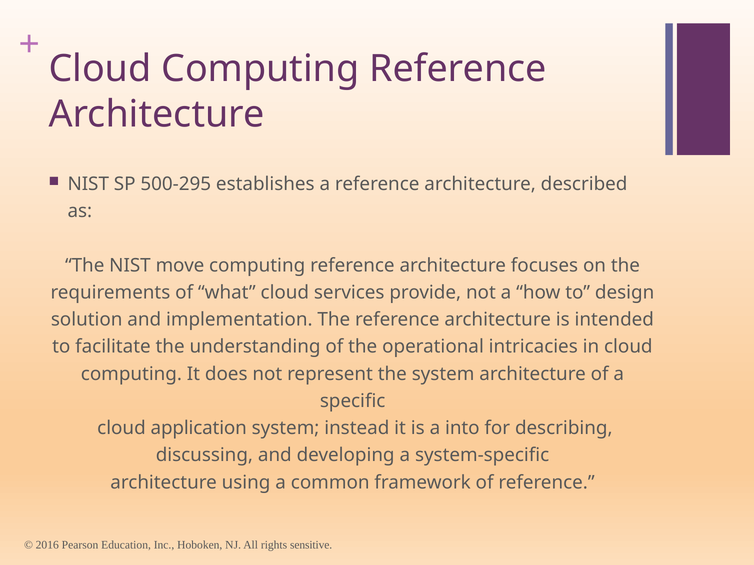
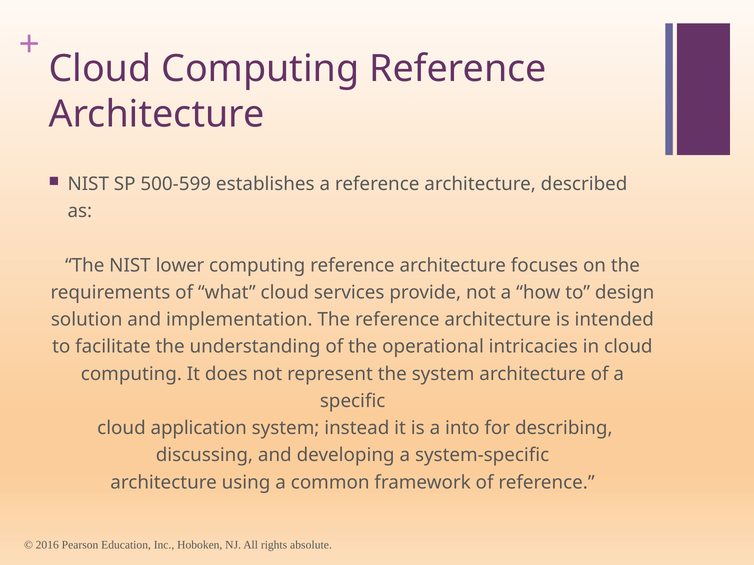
500-295: 500-295 -> 500-599
move: move -> lower
sensitive: sensitive -> absolute
